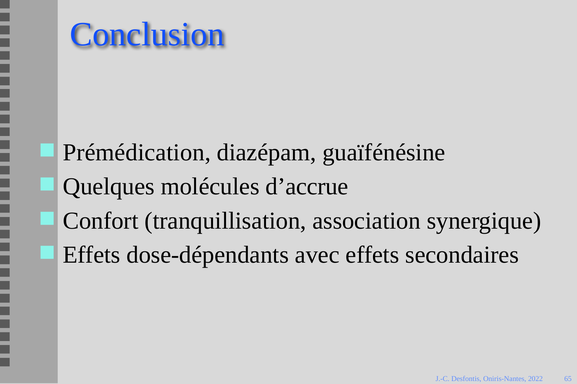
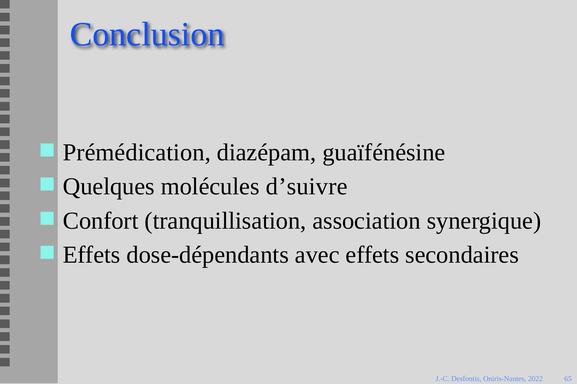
d’accrue: d’accrue -> d’suivre
